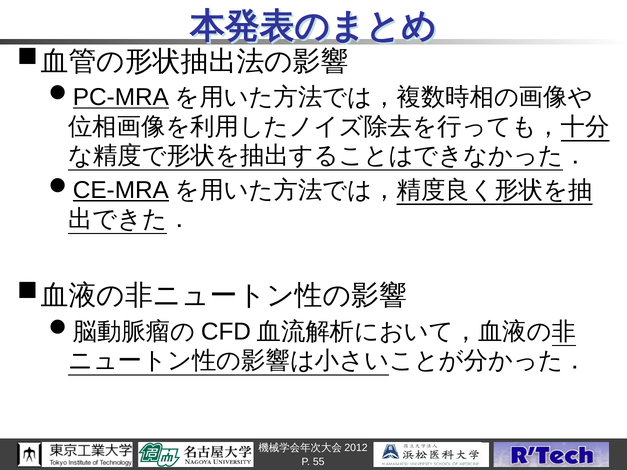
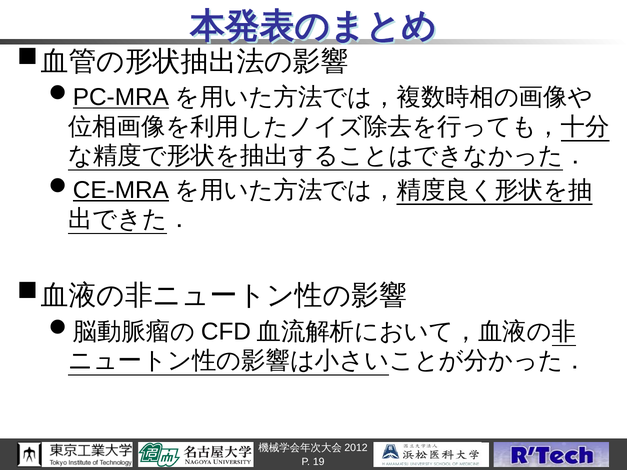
55: 55 -> 19
